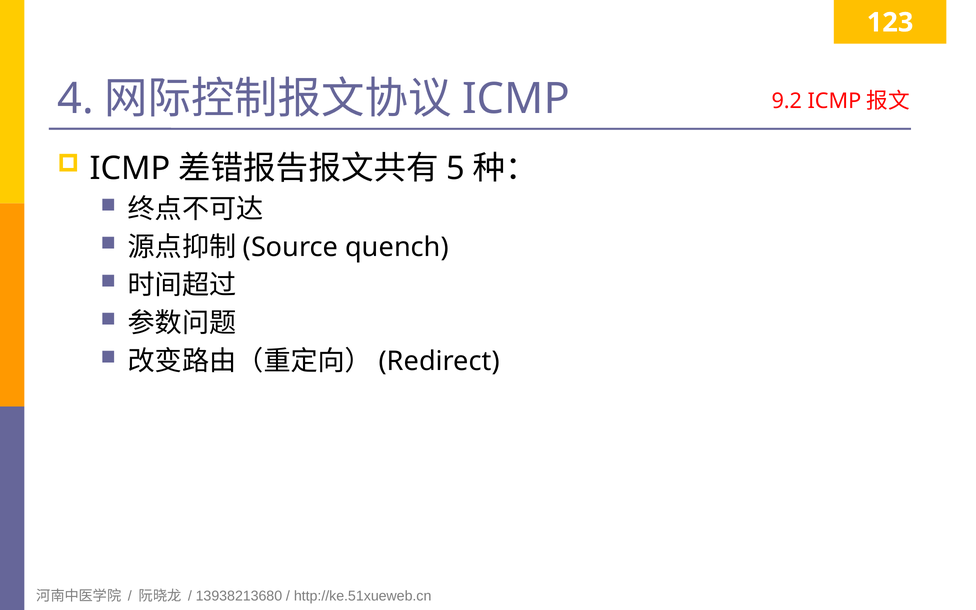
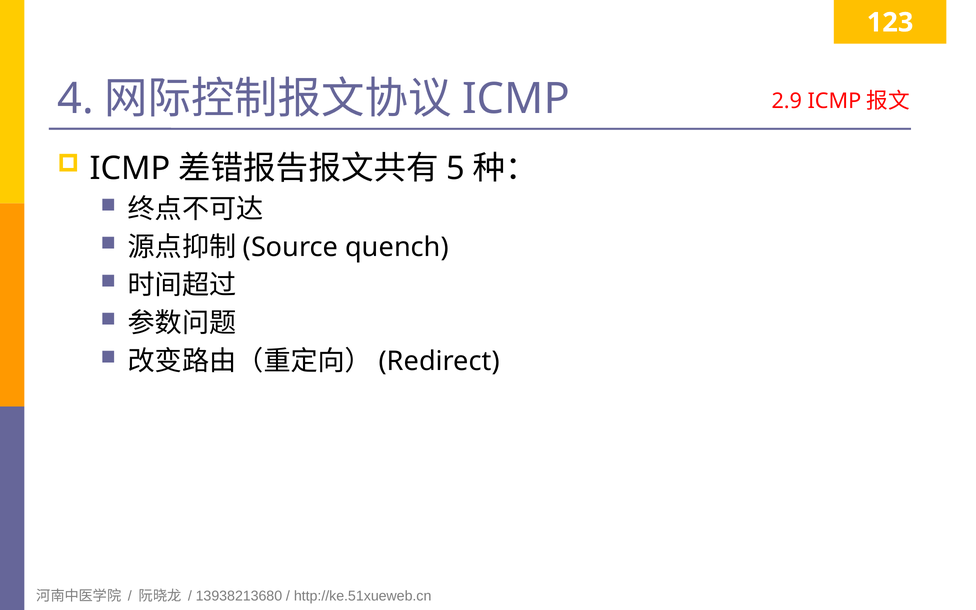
9.2: 9.2 -> 2.9
